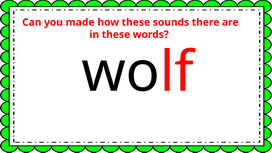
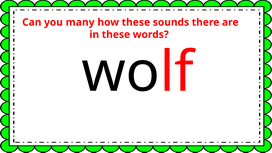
made: made -> many
